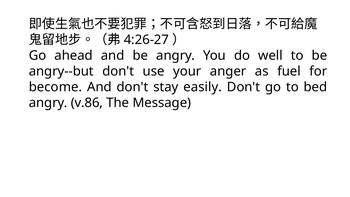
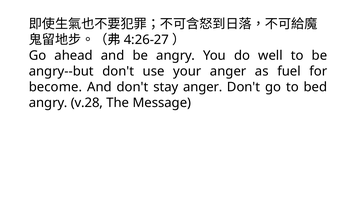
stay easily: easily -> anger
v.86: v.86 -> v.28
